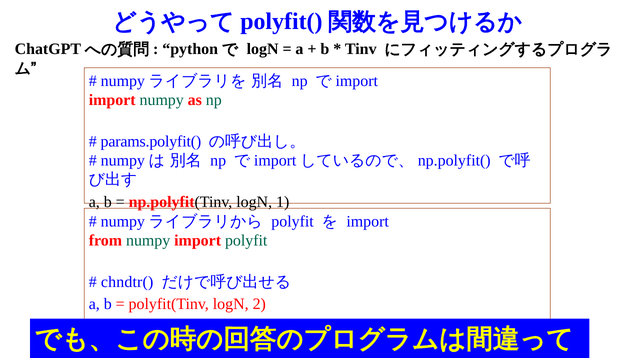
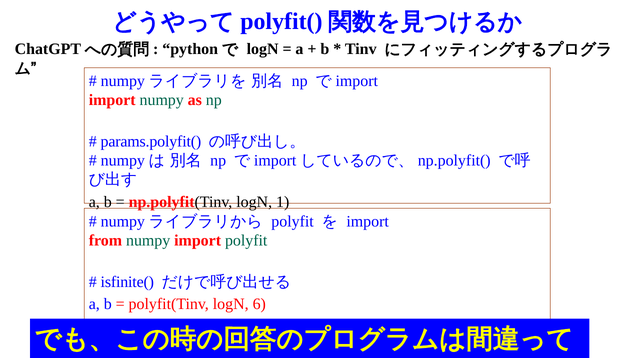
chndtr(: chndtr( -> isfinite(
2: 2 -> 6
